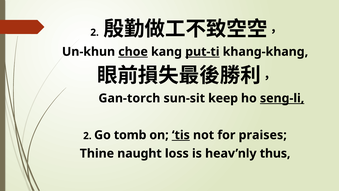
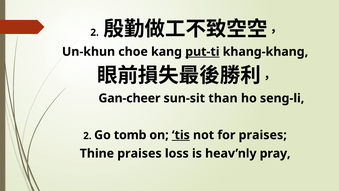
choe underline: present -> none
Gan-torch: Gan-torch -> Gan-cheer
keep: keep -> than
seng-li underline: present -> none
Thine naught: naught -> praises
thus: thus -> pray
